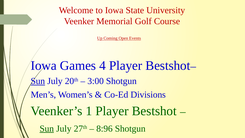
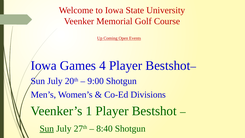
Sun at (38, 81) underline: present -> none
3:00: 3:00 -> 9:00
8:96: 8:96 -> 8:40
